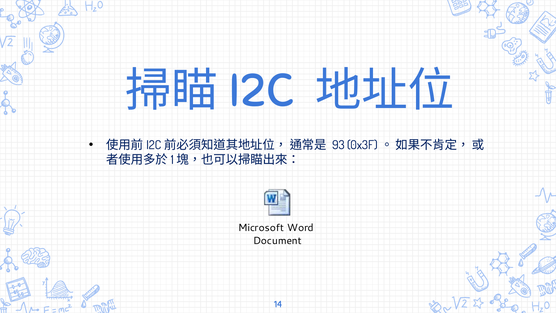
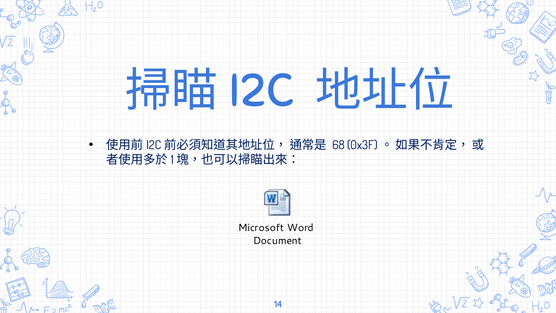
93: 93 -> 68
